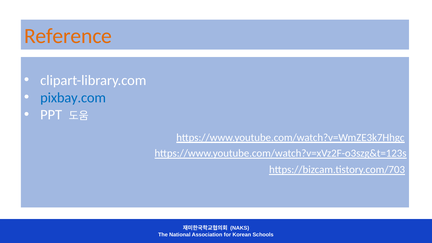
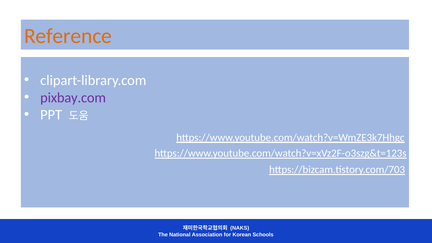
pixbay.com colour: blue -> purple
